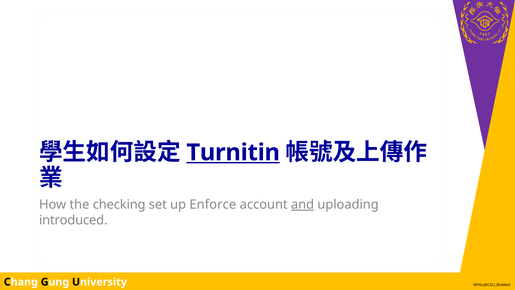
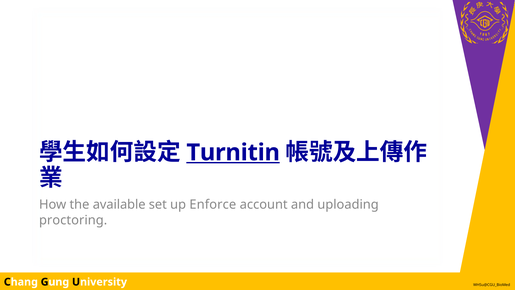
checking: checking -> available
and underline: present -> none
introduced: introduced -> proctoring
